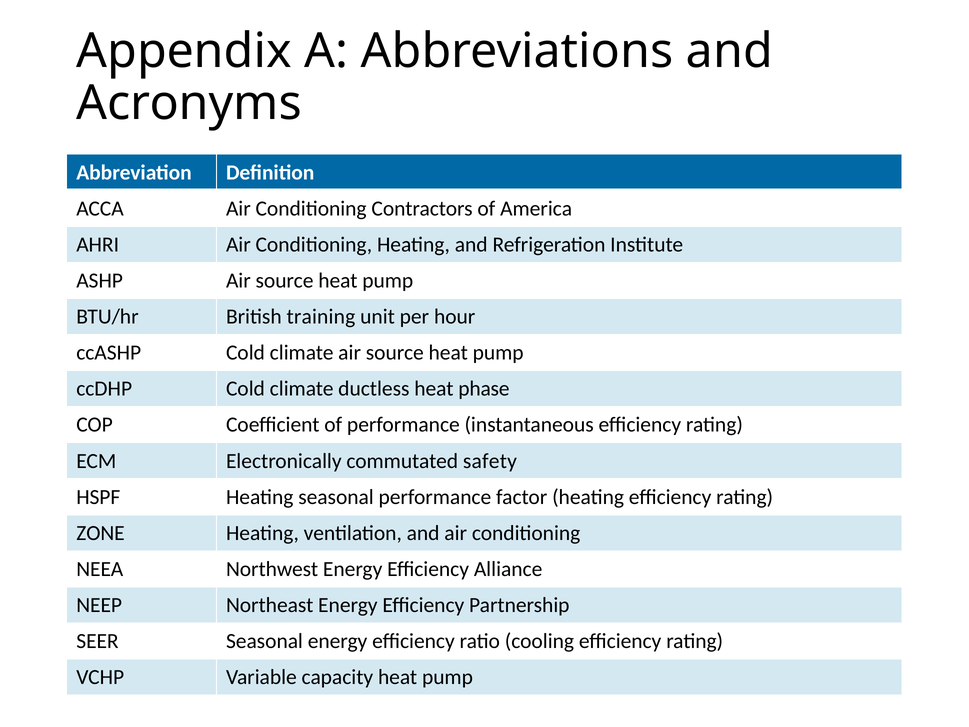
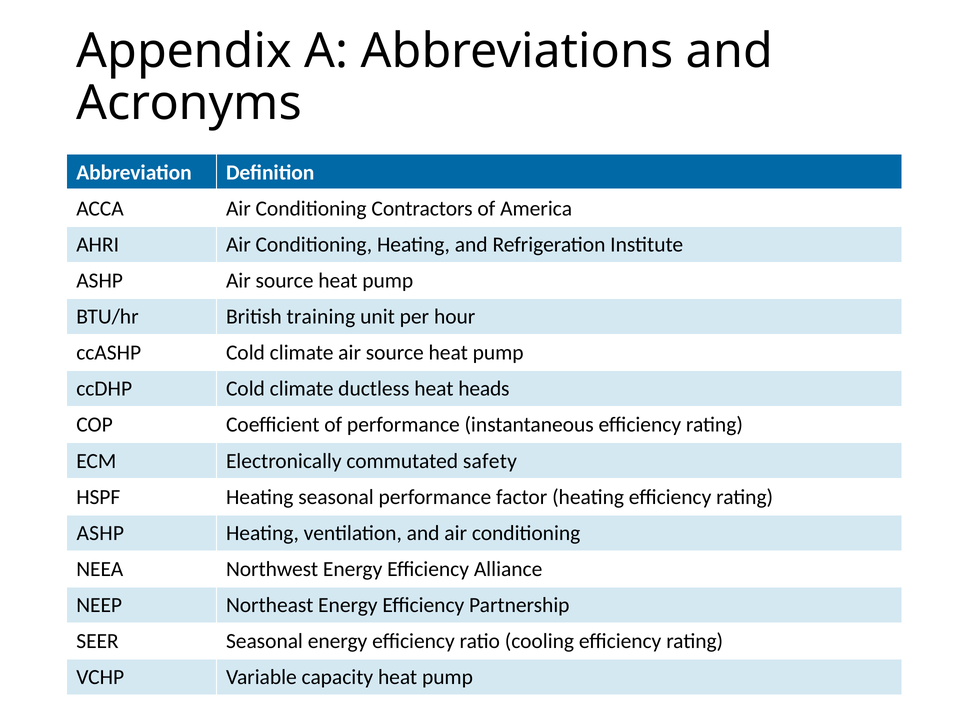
phase: phase -> heads
ZONE at (100, 533): ZONE -> ASHP
